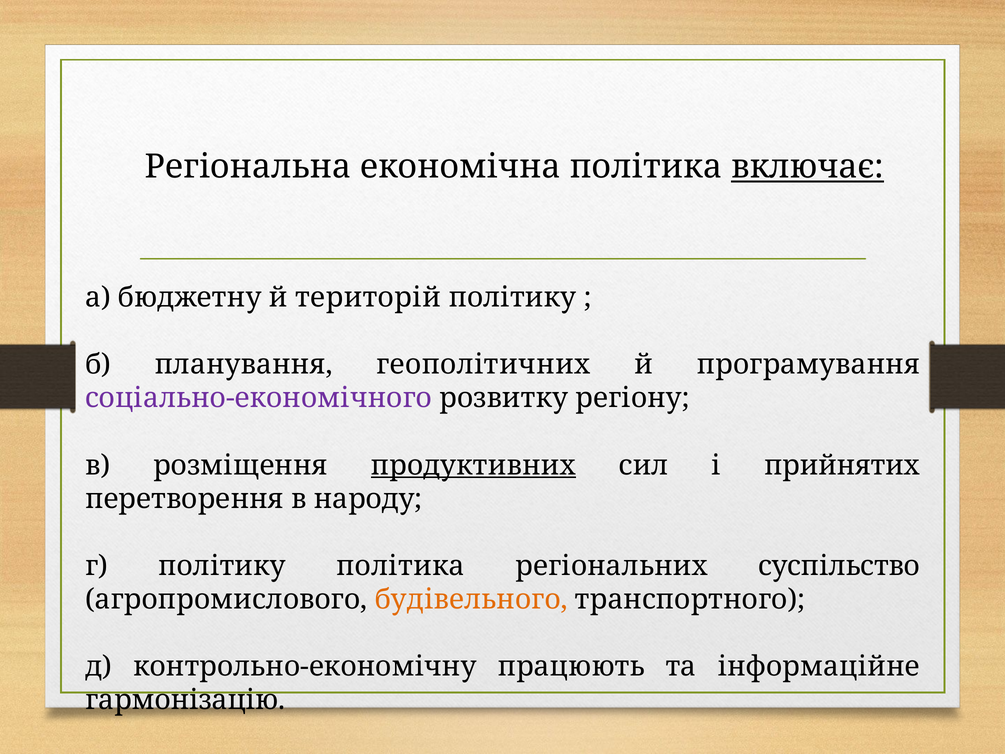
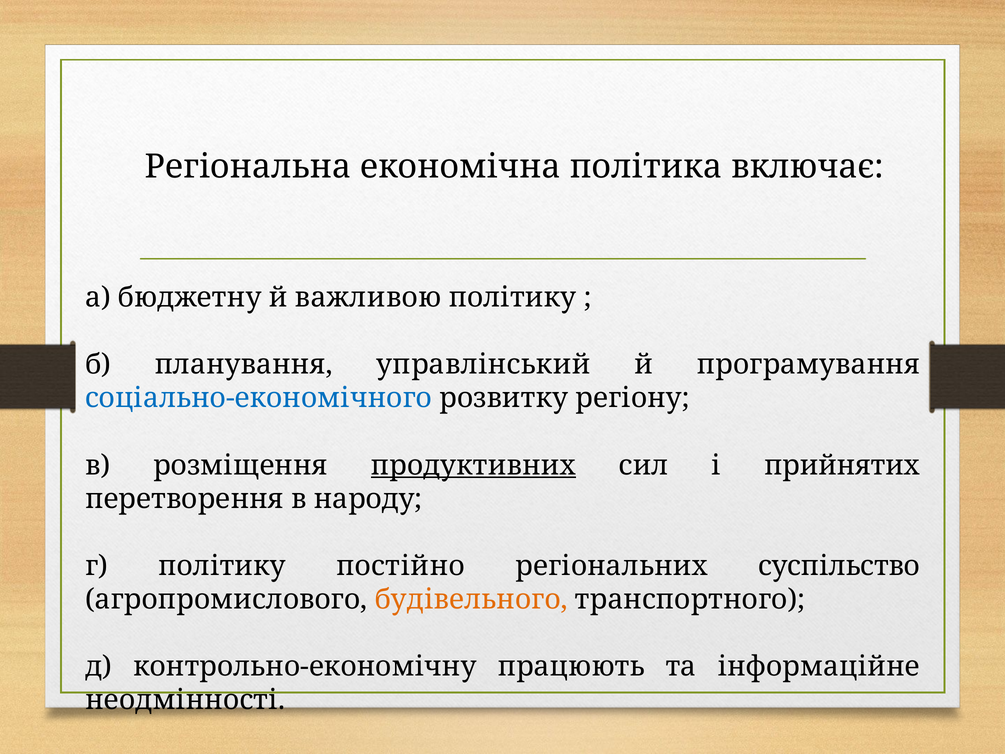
включає underline: present -> none
територій: територій -> важливою
геополітичних: геополітичних -> управлінський
соціально-економічного colour: purple -> blue
політику політика: політика -> постійно
гармонізацію: гармонізацію -> неодмінності
